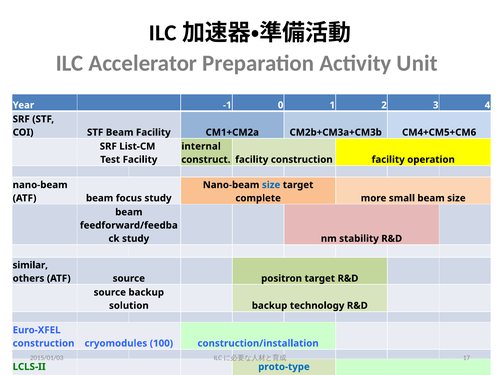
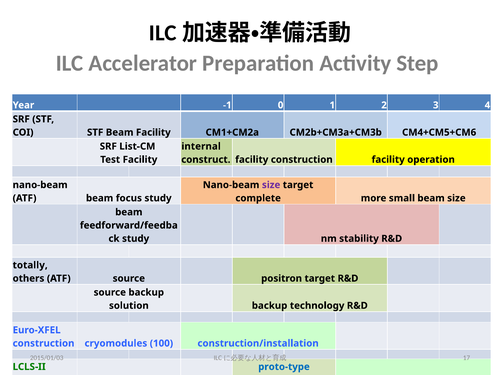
Unit: Unit -> Step
size at (271, 185) colour: blue -> purple
similar: similar -> totally
